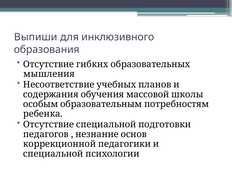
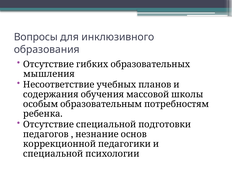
Выпиши: Выпиши -> Вопросы
